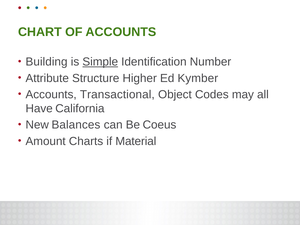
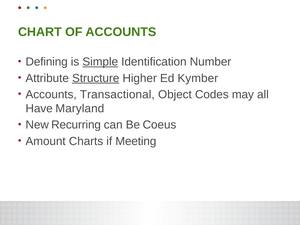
Building: Building -> Defining
Structure underline: none -> present
California: California -> Maryland
Balances: Balances -> Recurring
Material: Material -> Meeting
